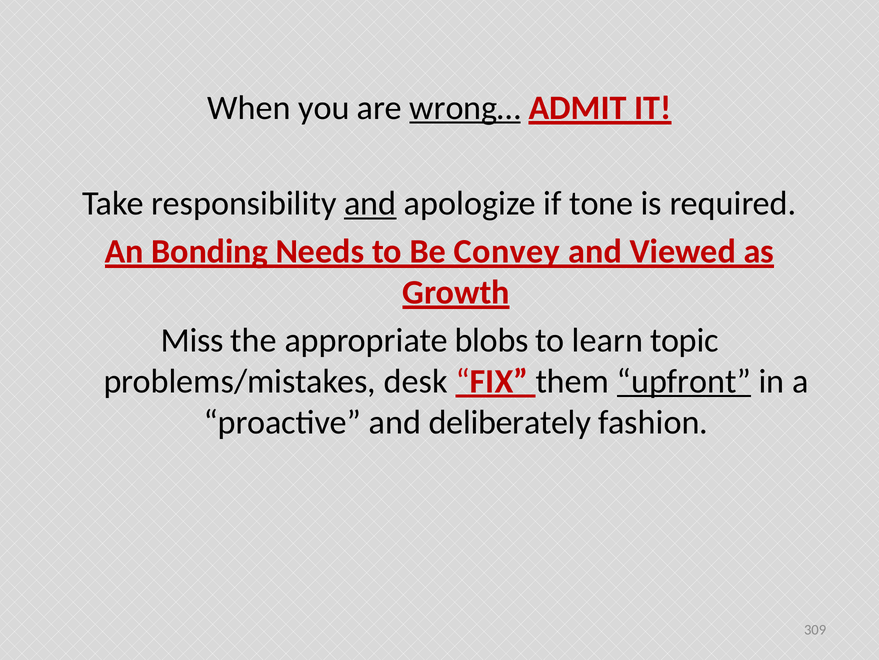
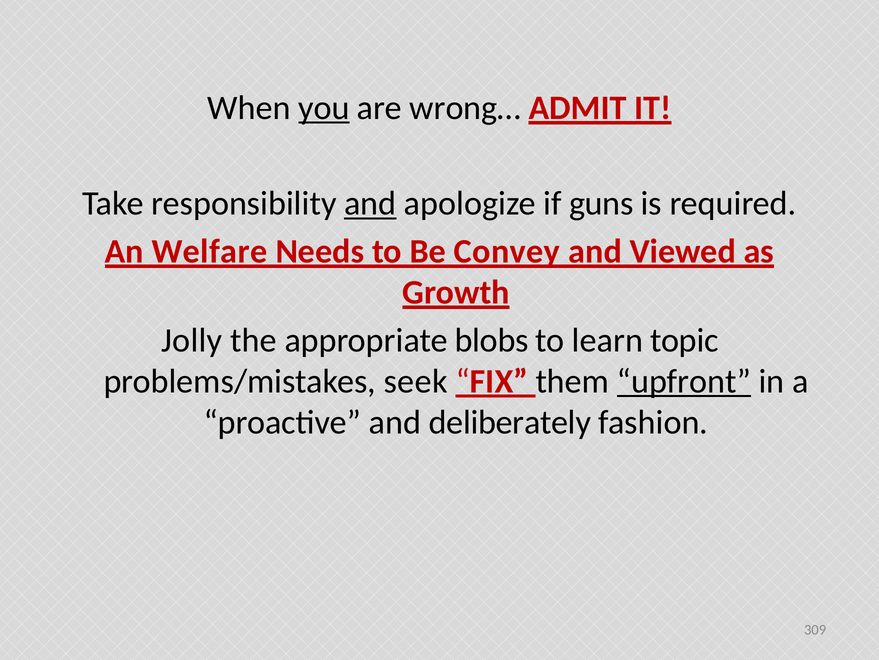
you underline: none -> present
wrong… underline: present -> none
tone: tone -> guns
Bonding: Bonding -> Welfare
Miss: Miss -> Jolly
desk: desk -> seek
